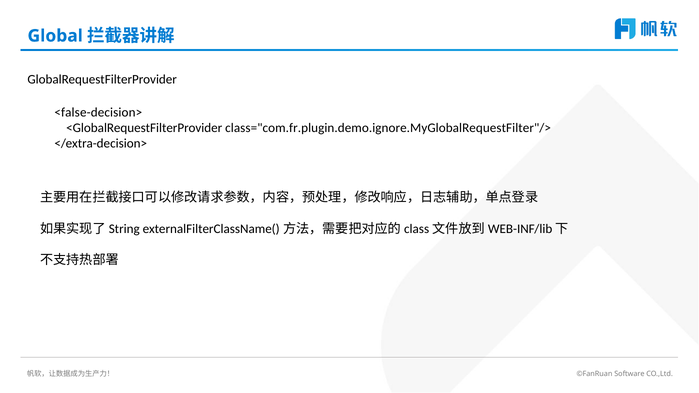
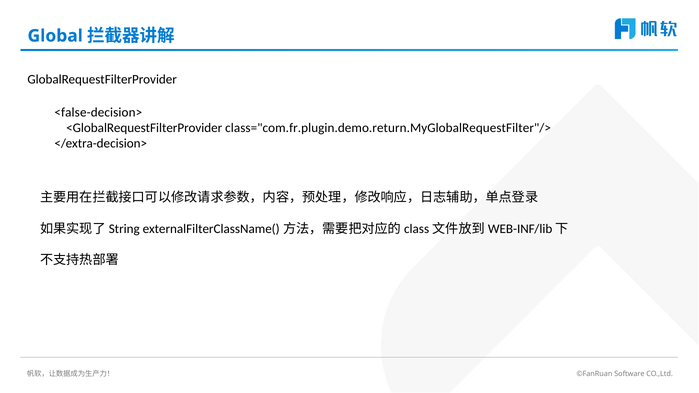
class="com.fr.plugin.demo.ignore.MyGlobalRequestFilter"/>: class="com.fr.plugin.demo.ignore.MyGlobalRequestFilter"/> -> class="com.fr.plugin.demo.return.MyGlobalRequestFilter"/>
